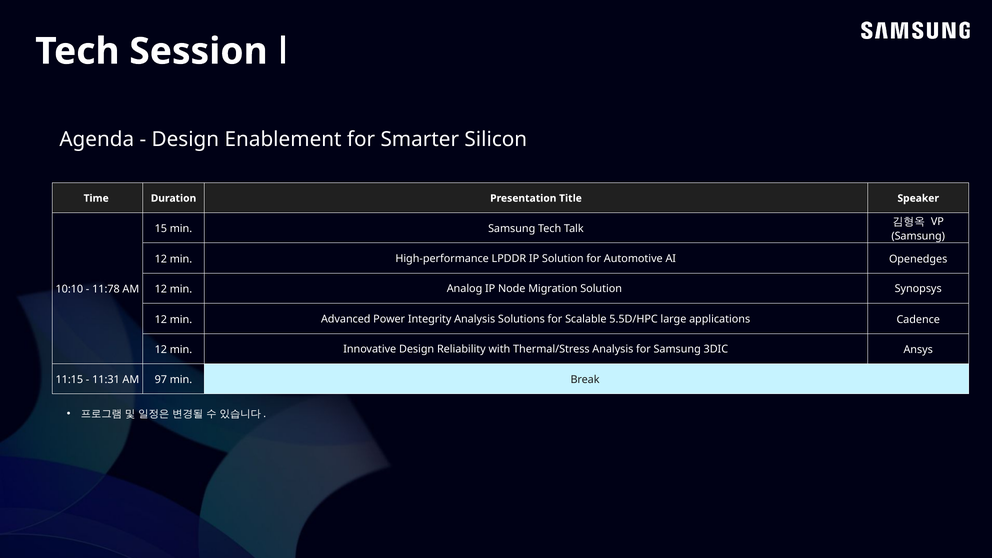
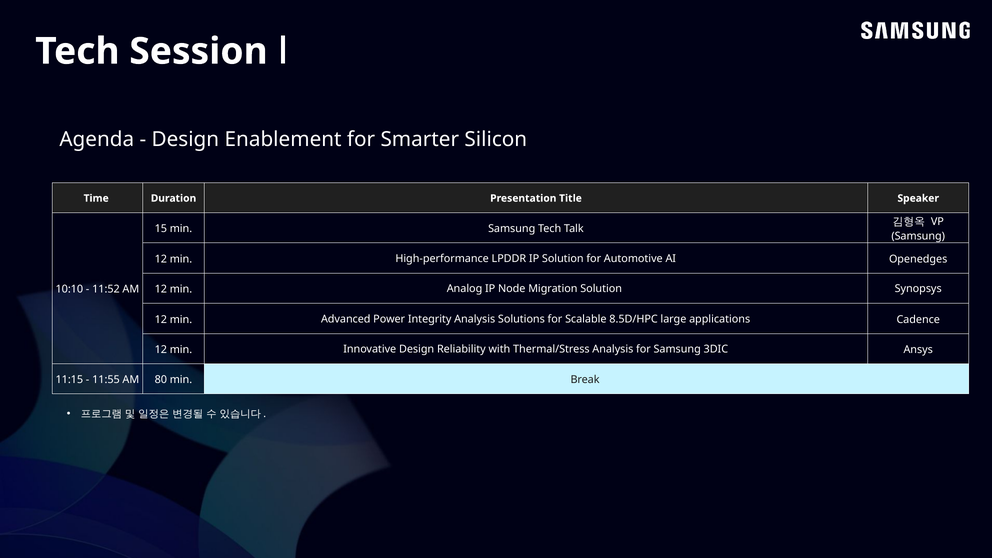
11:78: 11:78 -> 11:52
5.5D/HPC: 5.5D/HPC -> 8.5D/HPC
11:31: 11:31 -> 11:55
97: 97 -> 80
